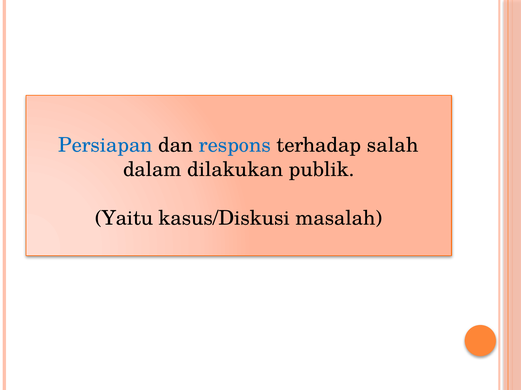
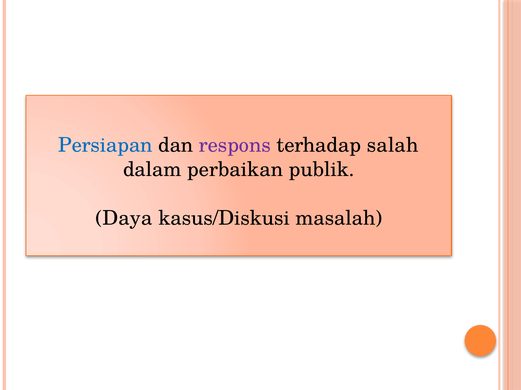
respons colour: blue -> purple
dilakukan: dilakukan -> perbaikan
Yaitu: Yaitu -> Daya
